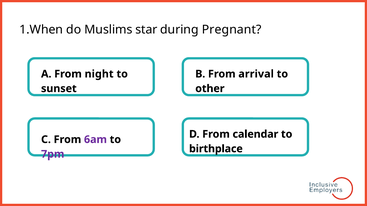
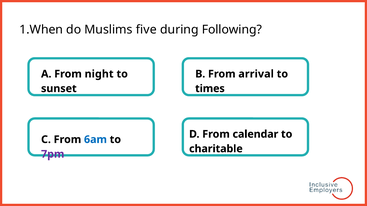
star: star -> five
Pregnant: Pregnant -> Following
other: other -> times
6am colour: purple -> blue
birthplace: birthplace -> charitable
